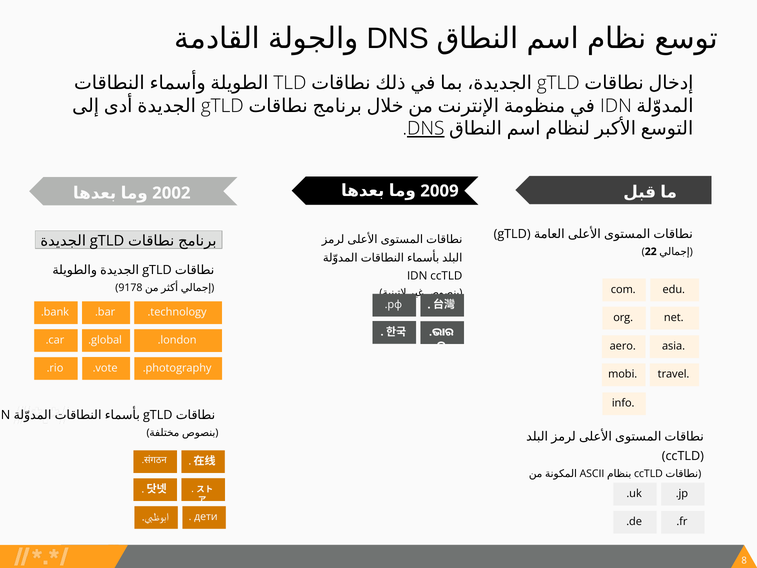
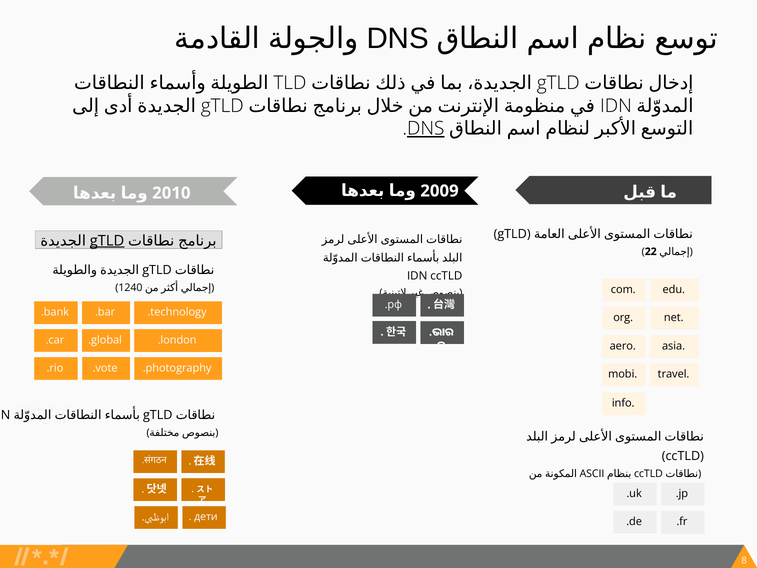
2002: 2002 -> 2010
gTLD at (107, 241) underline: none -> present
9178: 9178 -> 1240
